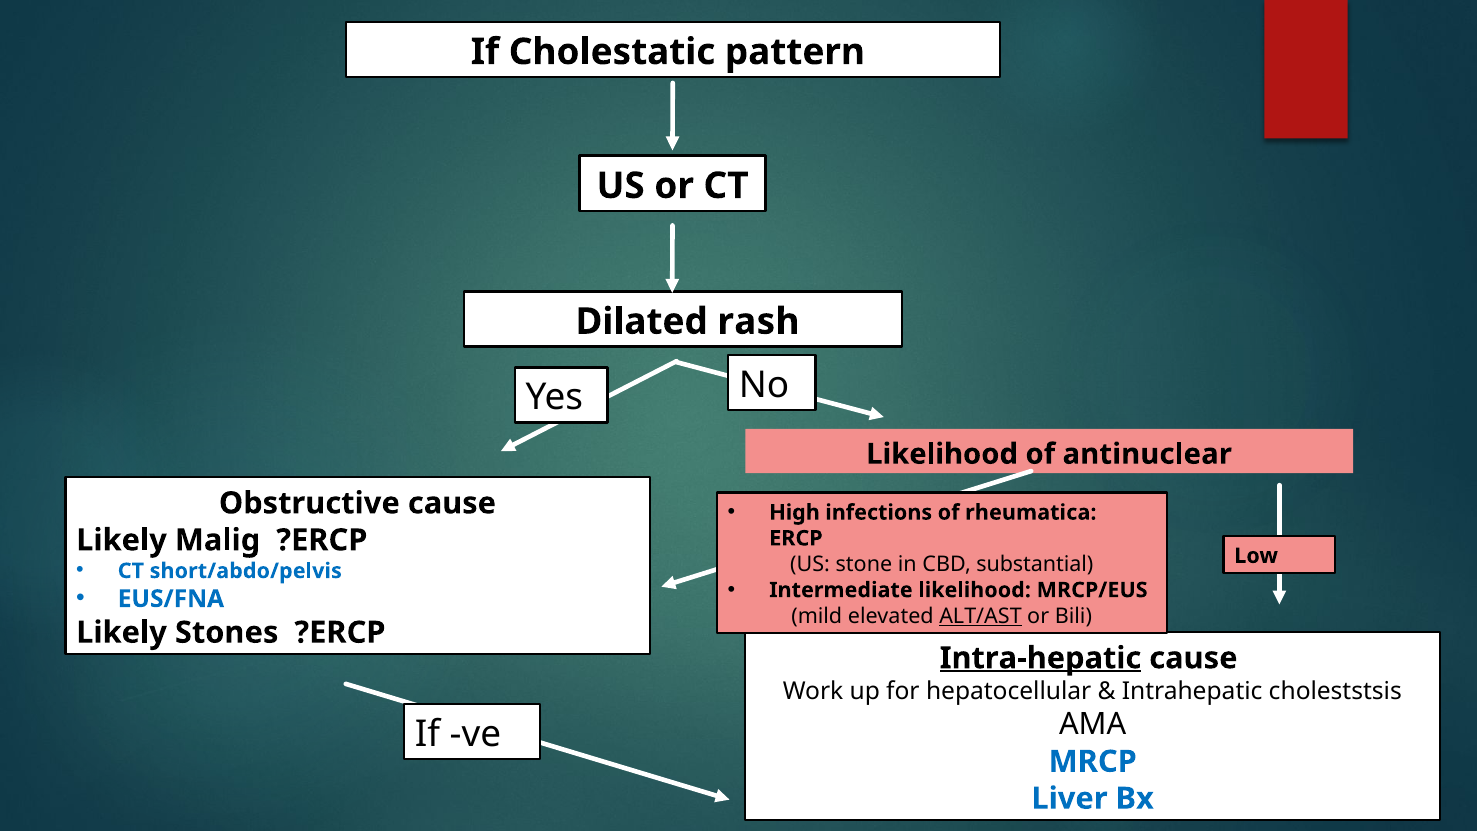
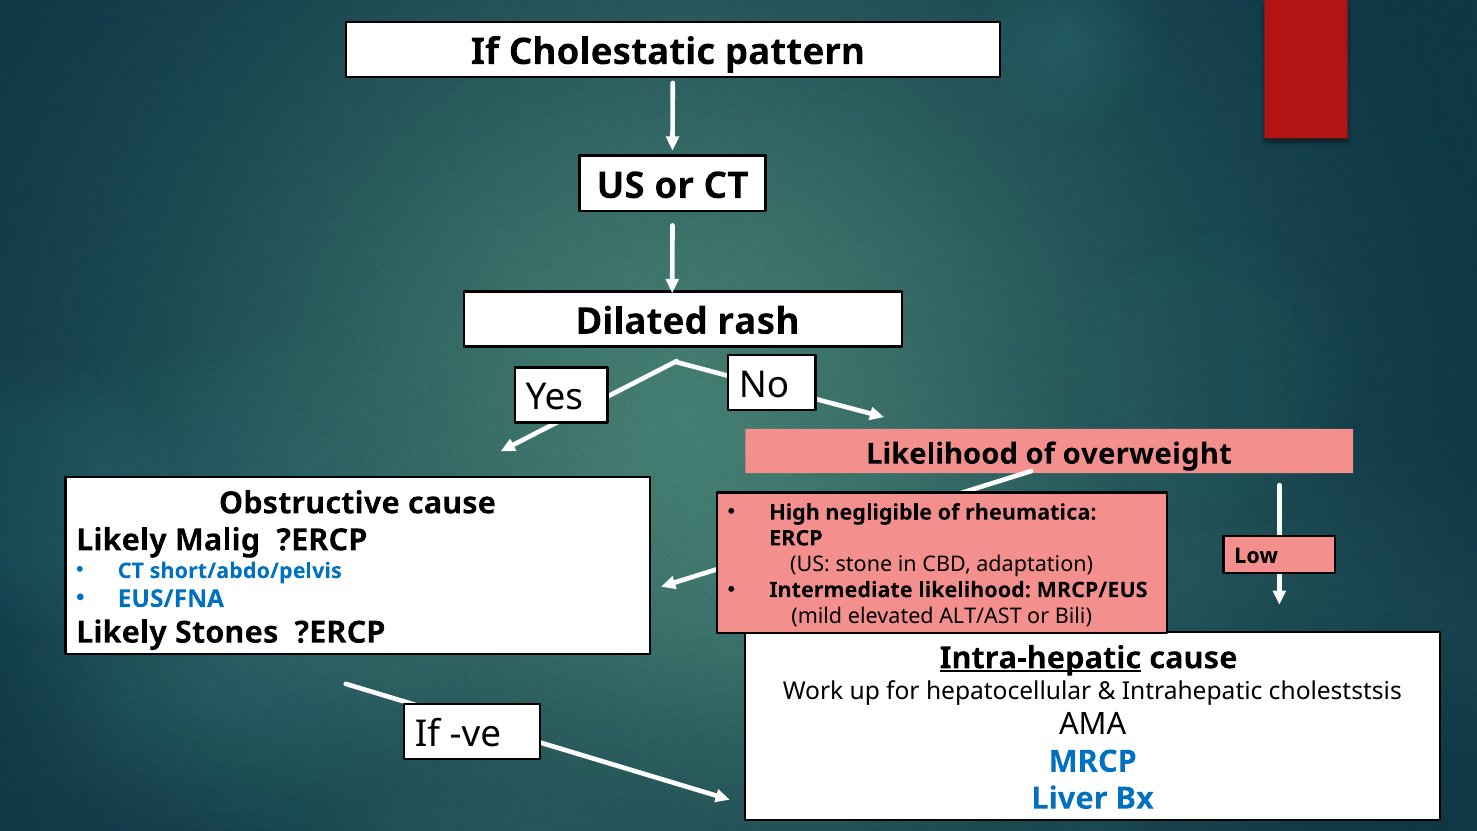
antinuclear: antinuclear -> overweight
infections: infections -> negligible
substantial: substantial -> adaptation
ALT/AST underline: present -> none
